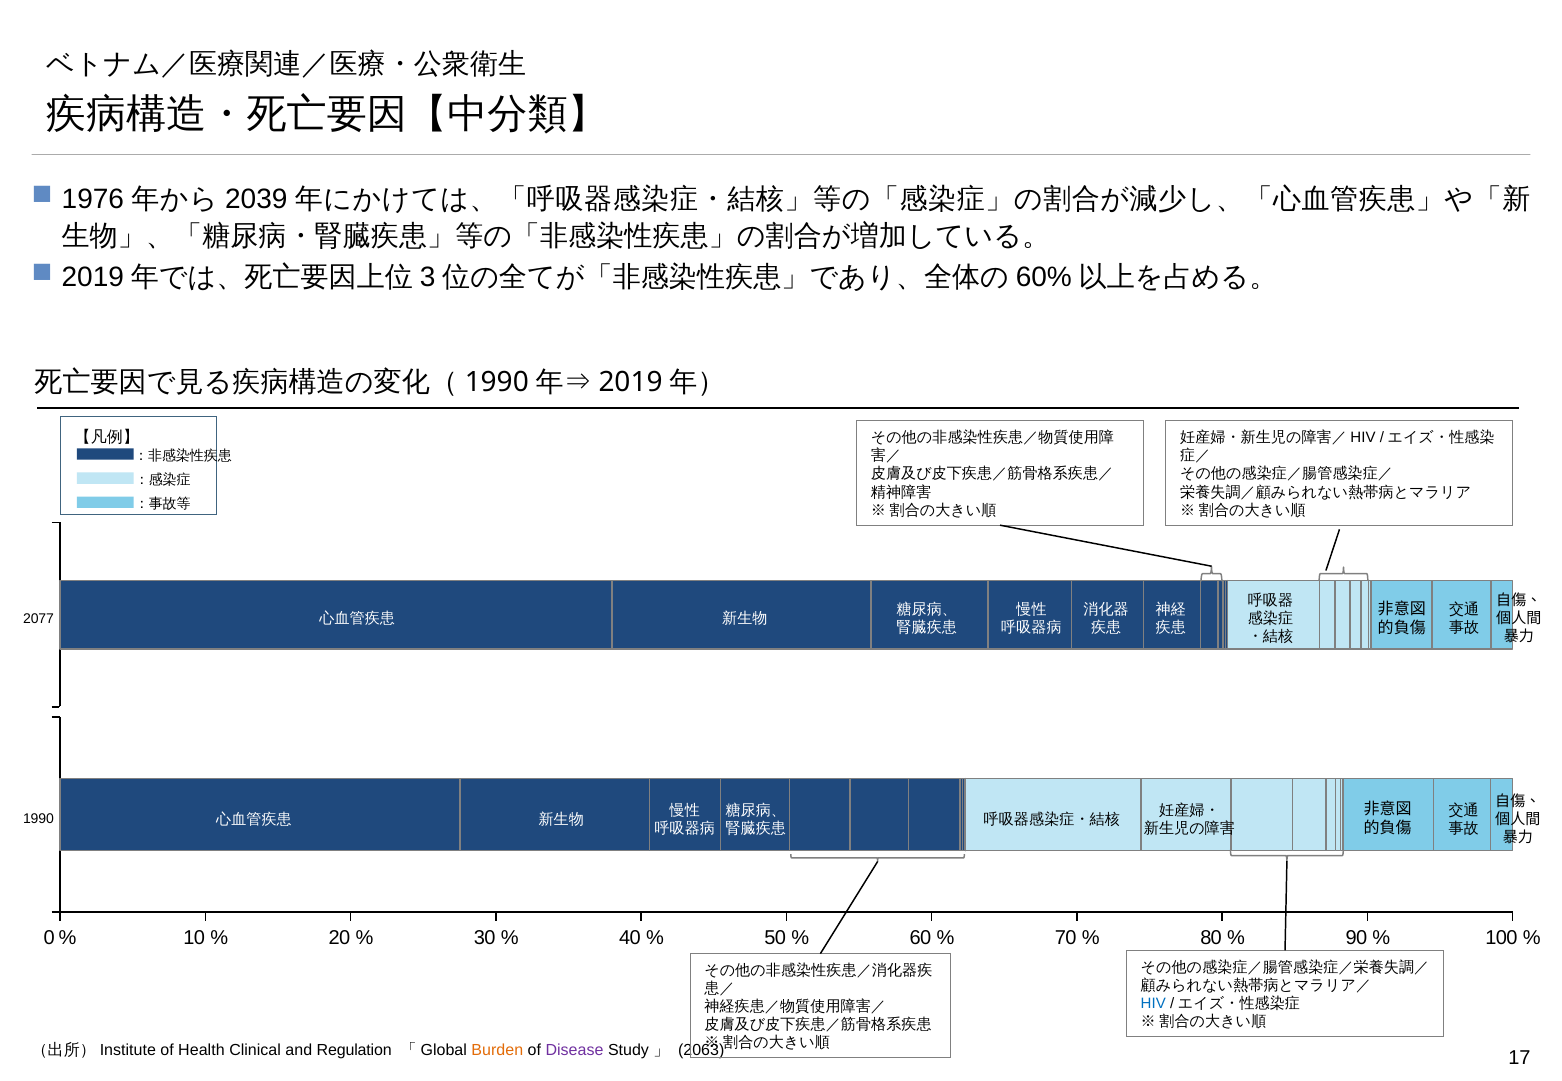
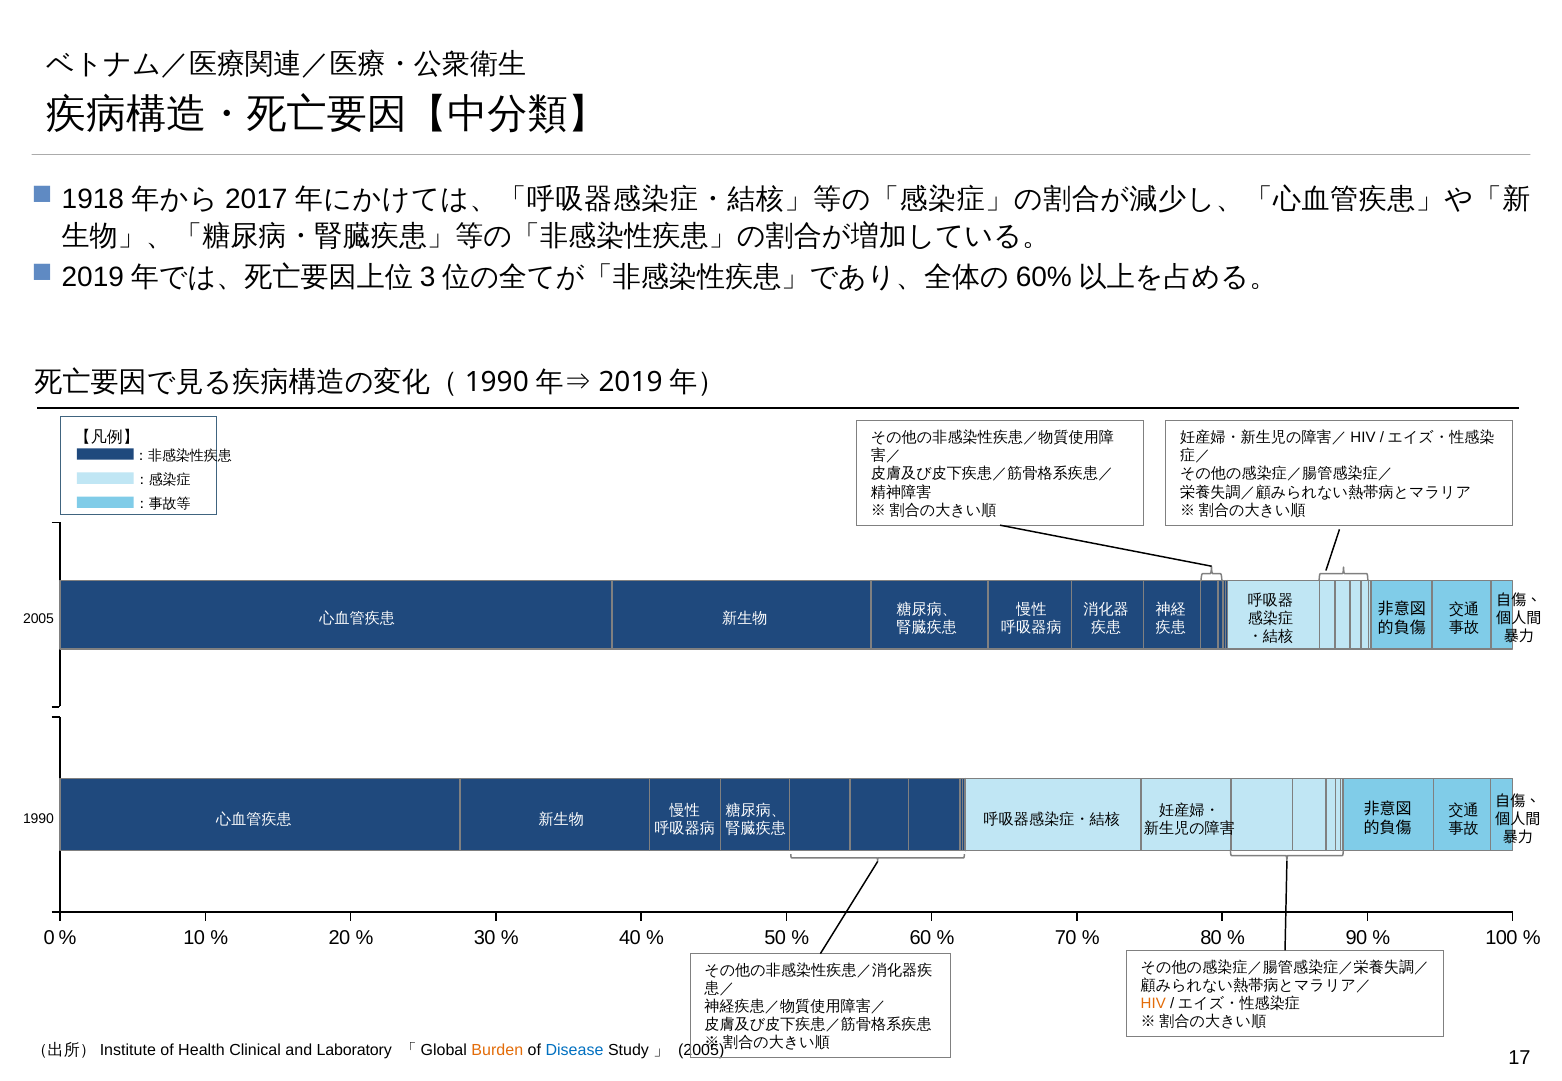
1976: 1976 -> 1918
2039: 2039 -> 2017
2077 at (39, 619): 2077 -> 2005
HIV colour: blue -> orange
Regulation: Regulation -> Laboratory
Disease colour: purple -> blue
2063 at (701, 1051): 2063 -> 2005
